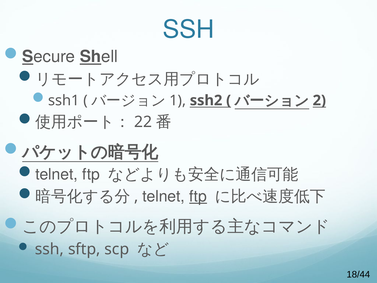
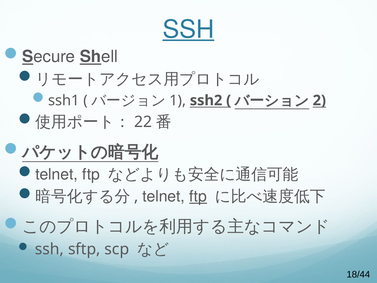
SSH at (188, 29) underline: none -> present
